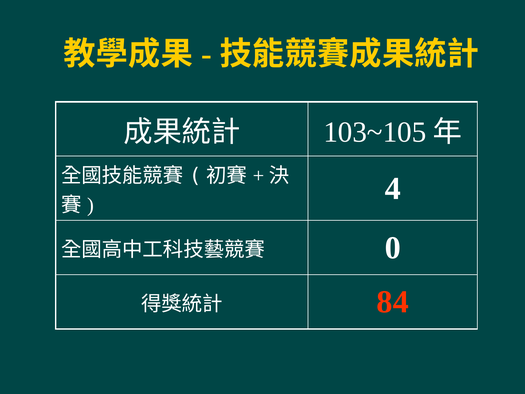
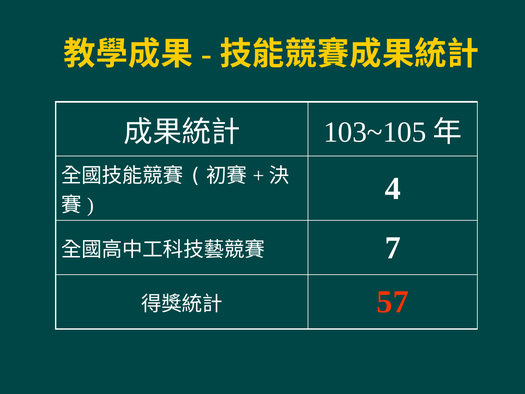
0: 0 -> 7
84: 84 -> 57
